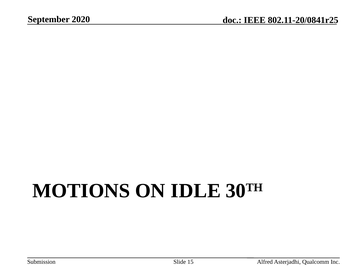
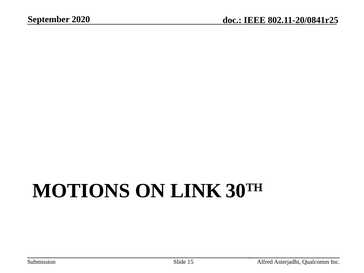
IDLE: IDLE -> LINK
